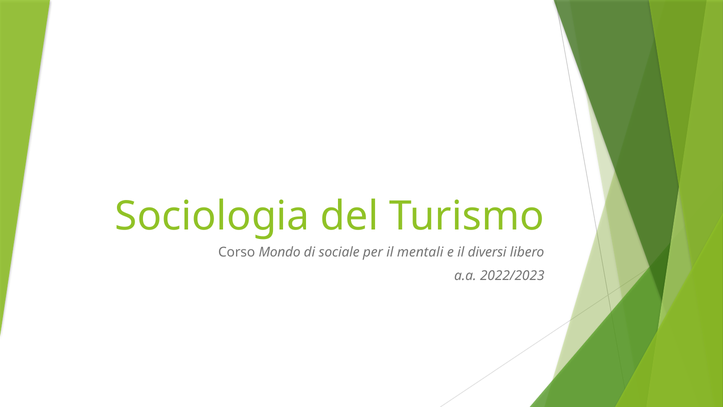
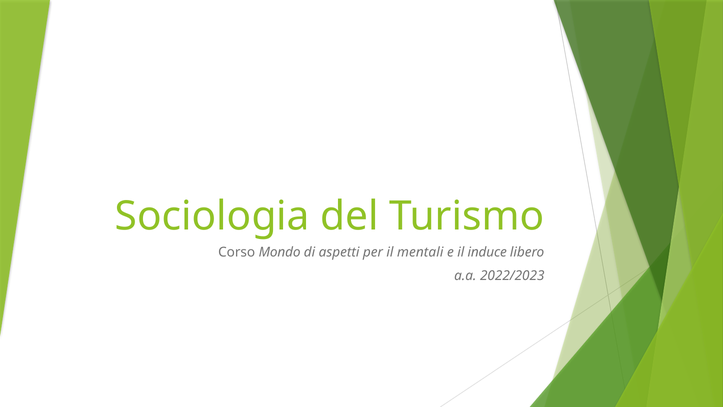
sociale: sociale -> aspetti
diversi: diversi -> induce
